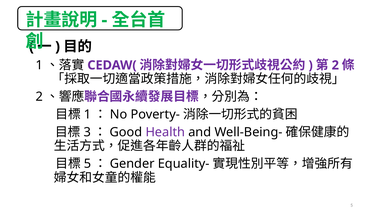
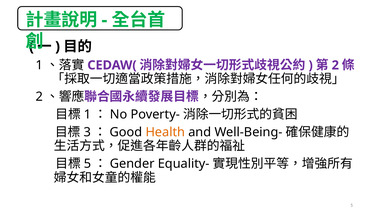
Health colour: purple -> orange
